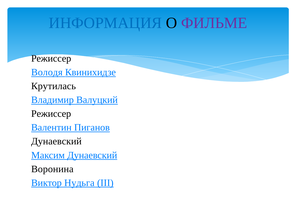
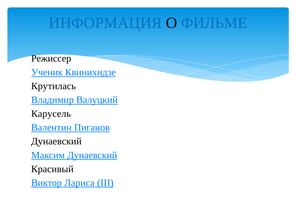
ФИЛЬМЕ colour: purple -> blue
Володя: Володя -> Ученик
Режиссер at (51, 114): Режиссер -> Карусель
Воронина: Воронина -> Красивый
Нудьга: Нудьга -> Лариса
